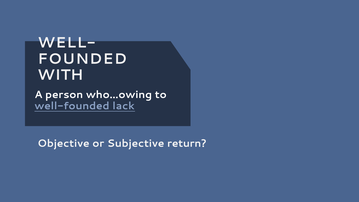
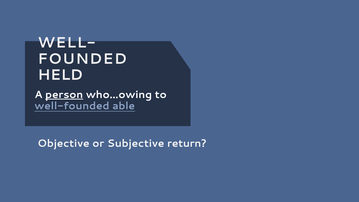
WITH: WITH -> HELD
person underline: none -> present
lack: lack -> able
